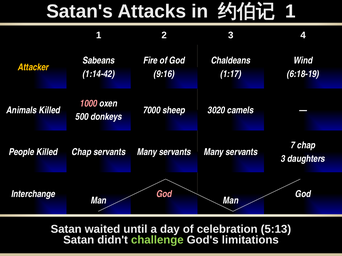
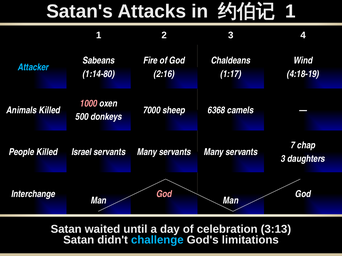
Attacker colour: yellow -> light blue
1:14-42: 1:14-42 -> 1:14-80
9:16: 9:16 -> 2:16
6:18-19: 6:18-19 -> 4:18-19
3020: 3020 -> 6368
Killed Chap: Chap -> Israel
5:13: 5:13 -> 3:13
challenge colour: light green -> light blue
